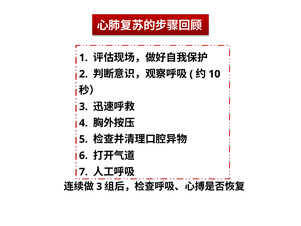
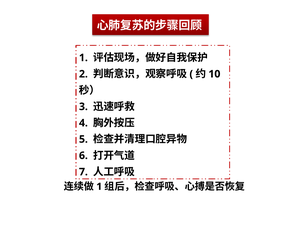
3 at (99, 186): 3 -> 1
